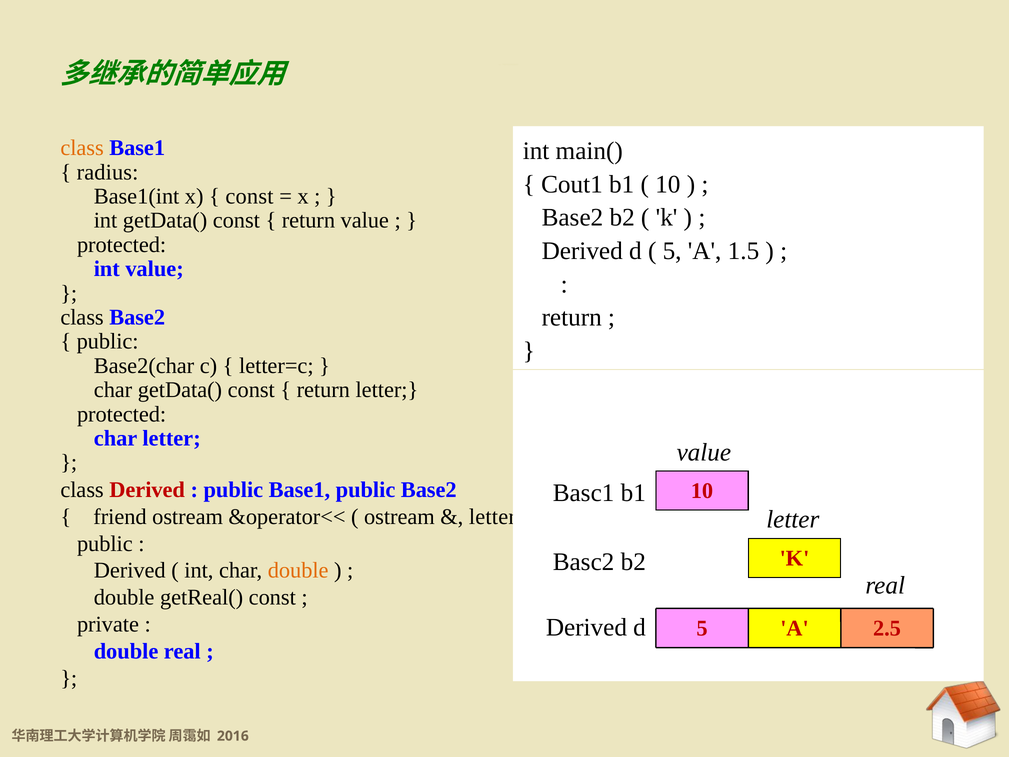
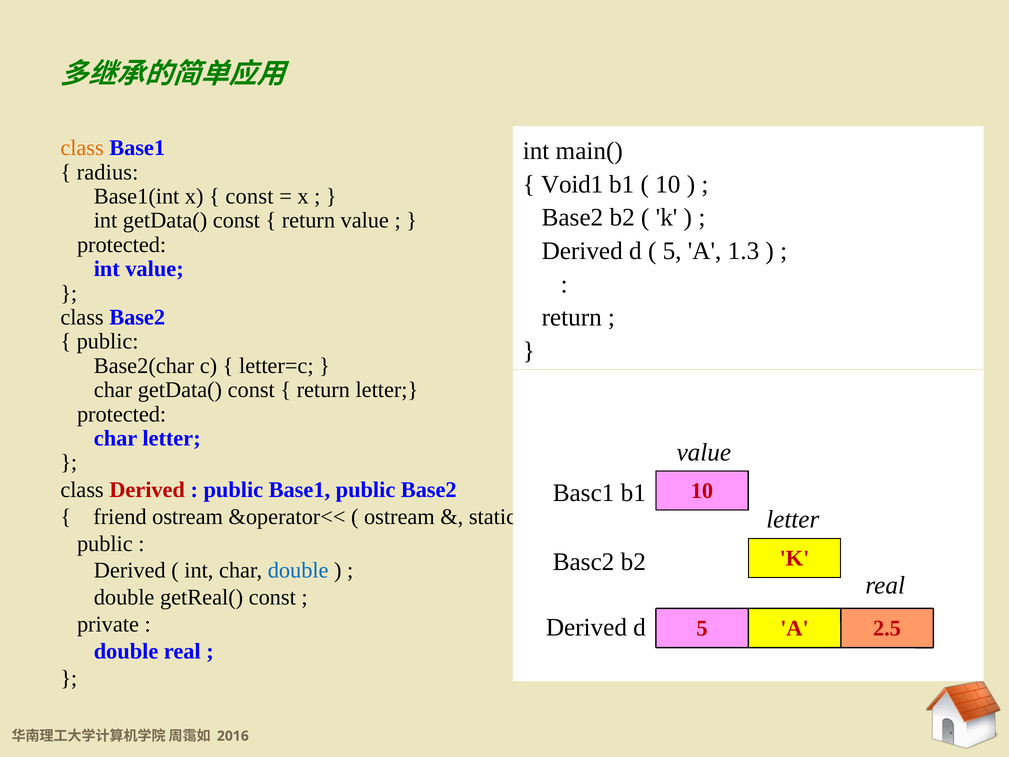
Cout1: Cout1 -> Void1
1.5: 1.5 -> 1.3
letter at (492, 517): letter -> static
double at (298, 570) colour: orange -> blue
